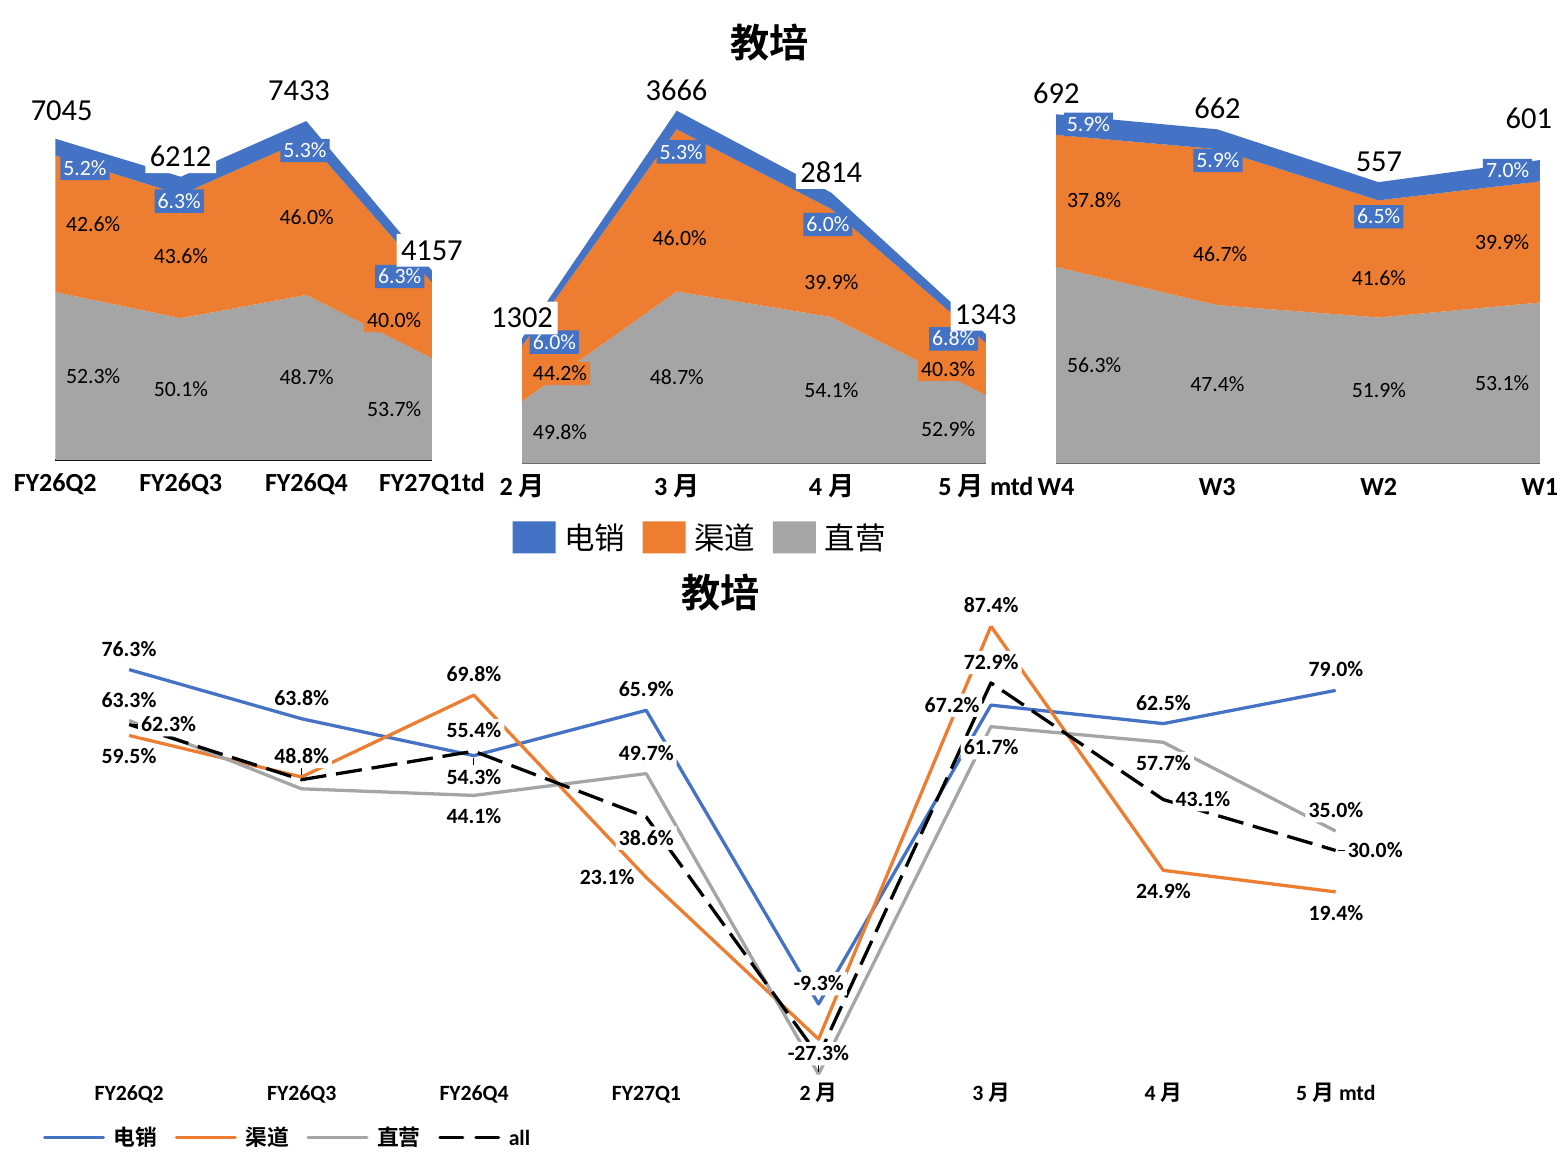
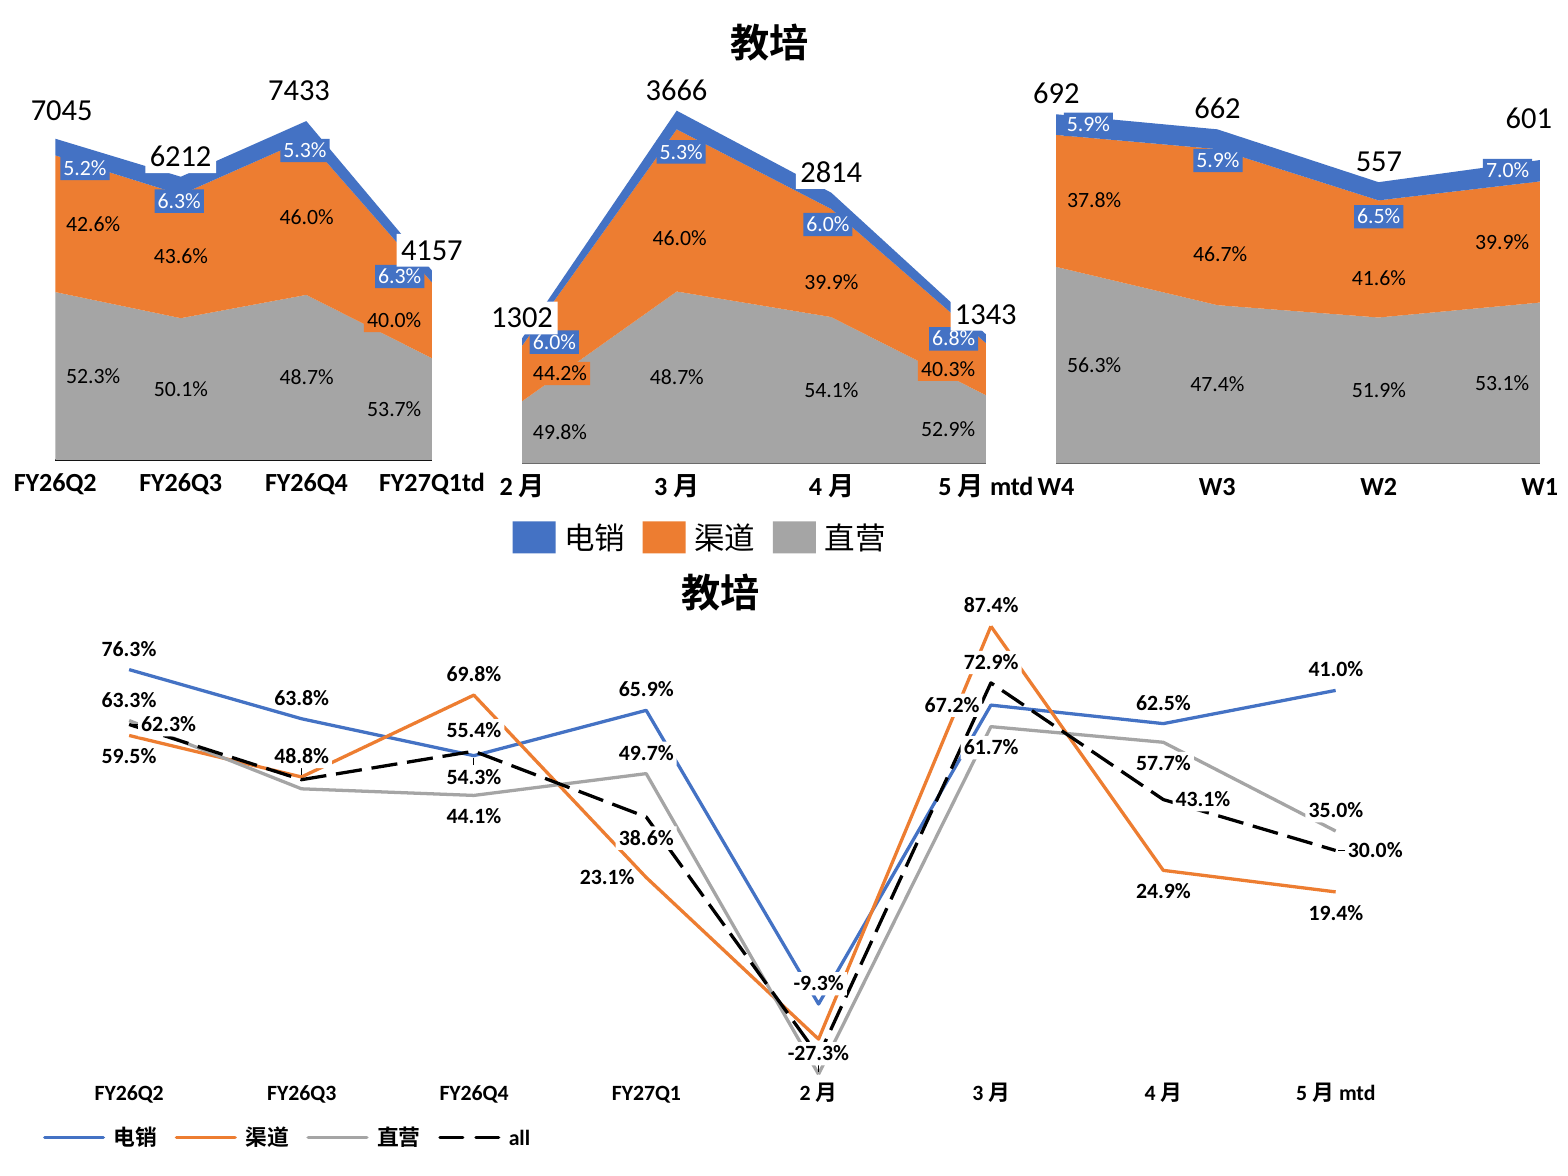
79.0%: 79.0% -> 41.0%
